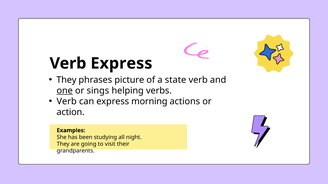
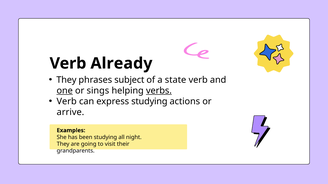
Verb Express: Express -> Already
picture: picture -> subject
verbs underline: none -> present
express morning: morning -> studying
action: action -> arrive
